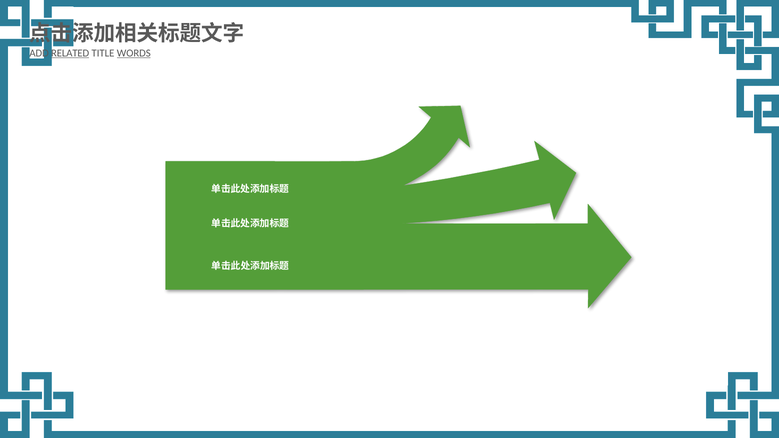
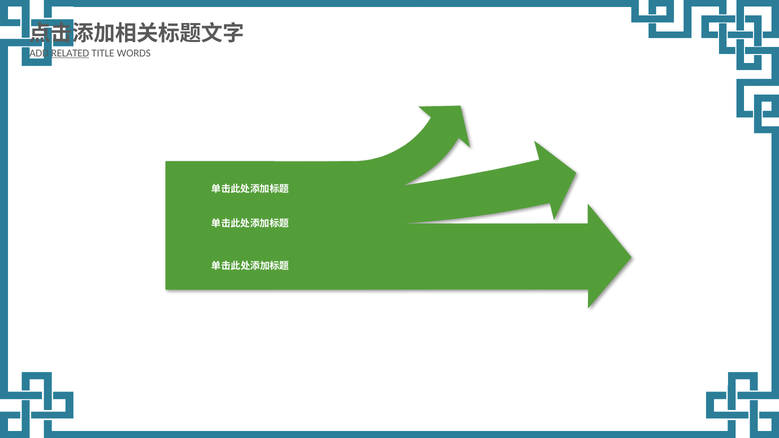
WORDS underline: present -> none
